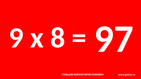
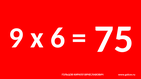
8: 8 -> 6
97: 97 -> 75
